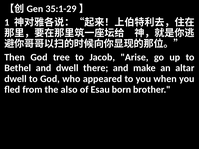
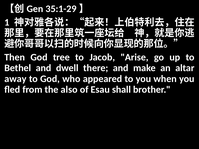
dwell at (15, 79): dwell -> away
born: born -> shall
